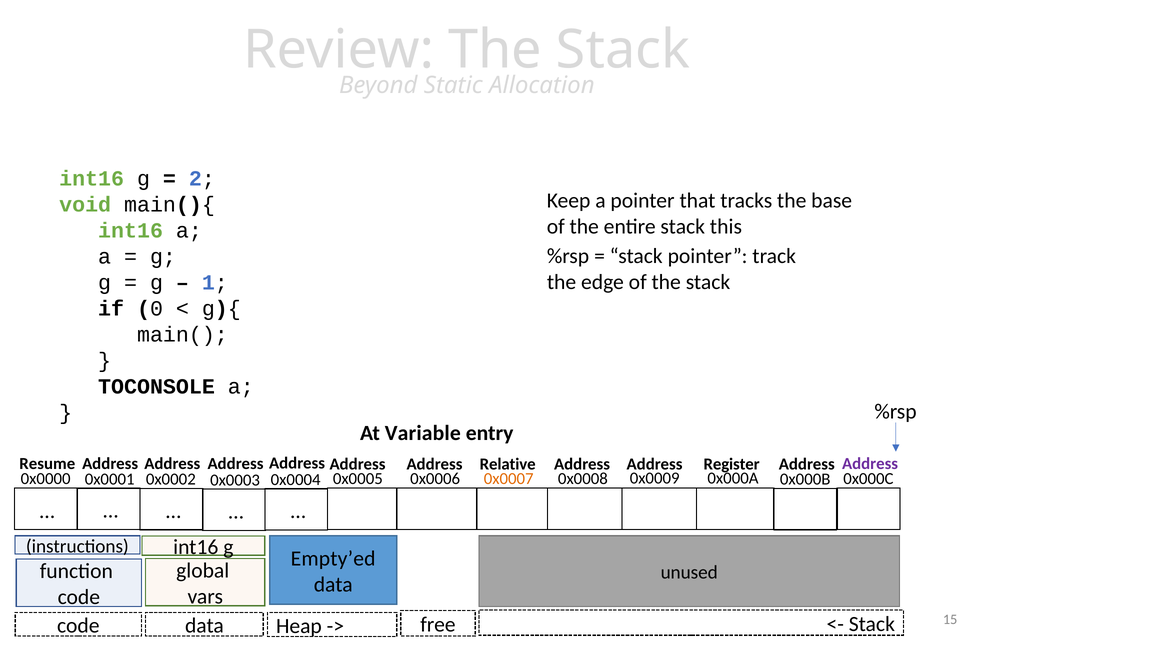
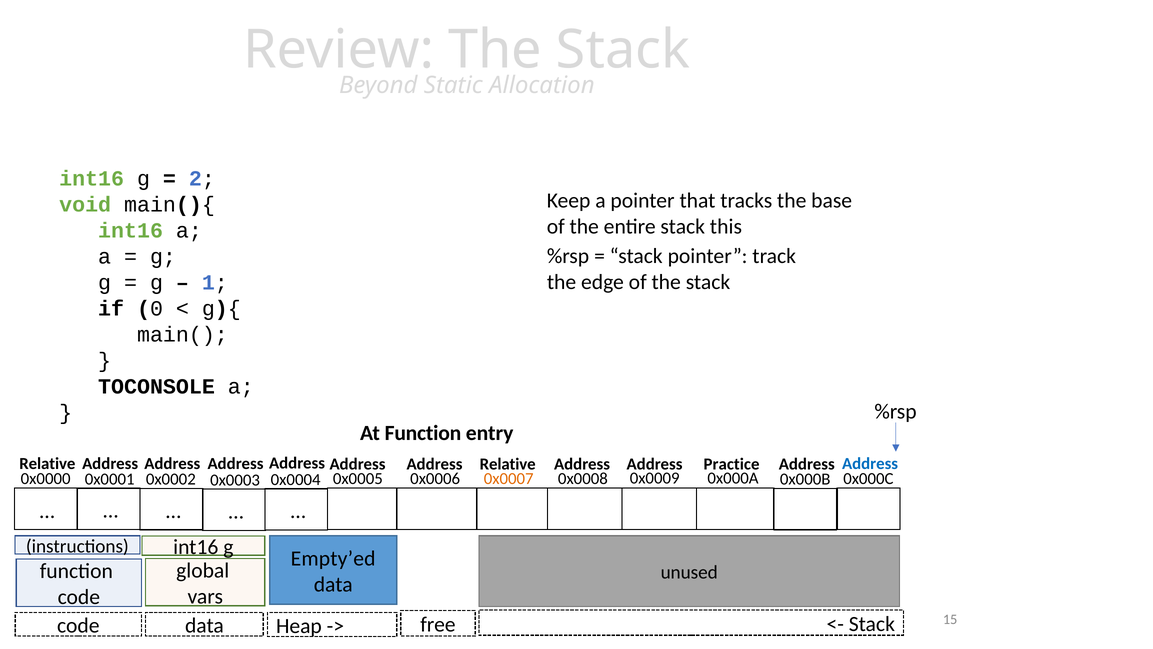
At Variable: Variable -> Function
Resume at (47, 464): Resume -> Relative
Register: Register -> Practice
Address at (870, 464) colour: purple -> blue
